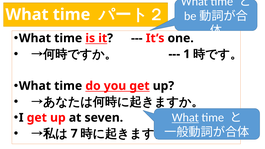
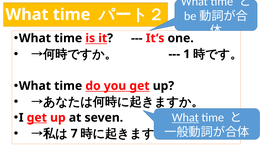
get at (37, 118) underline: none -> present
